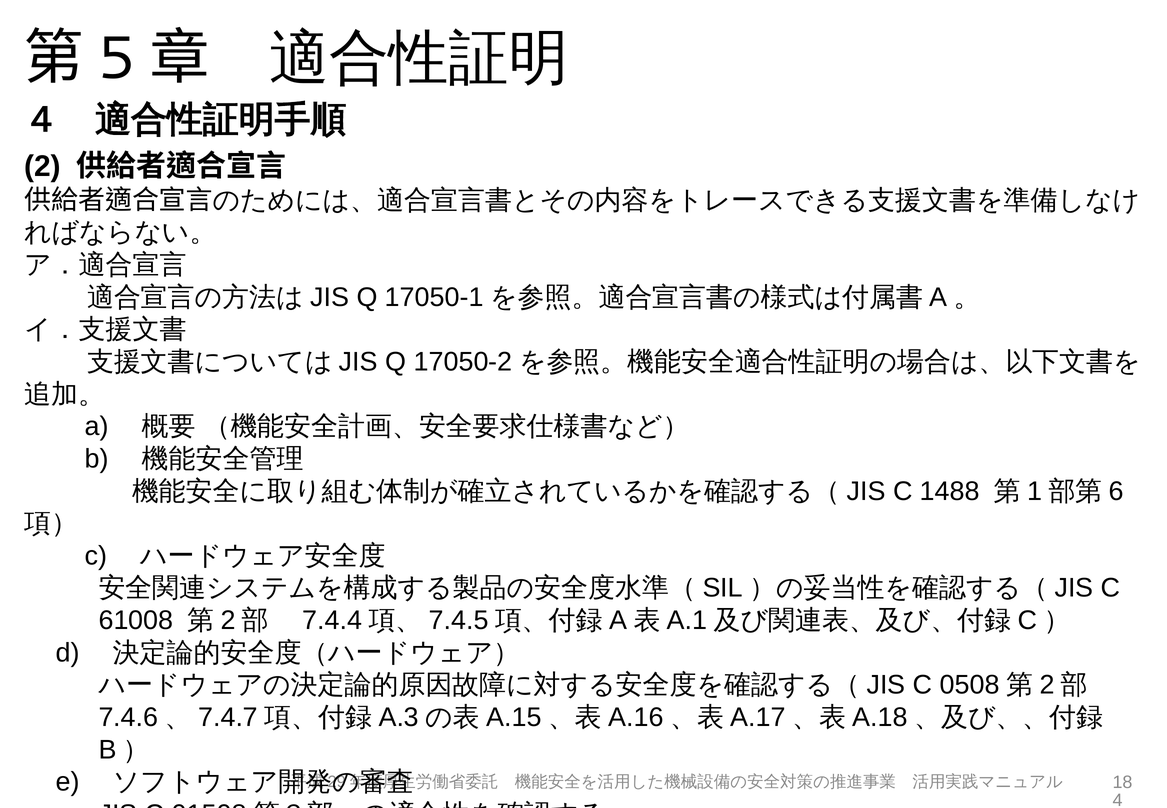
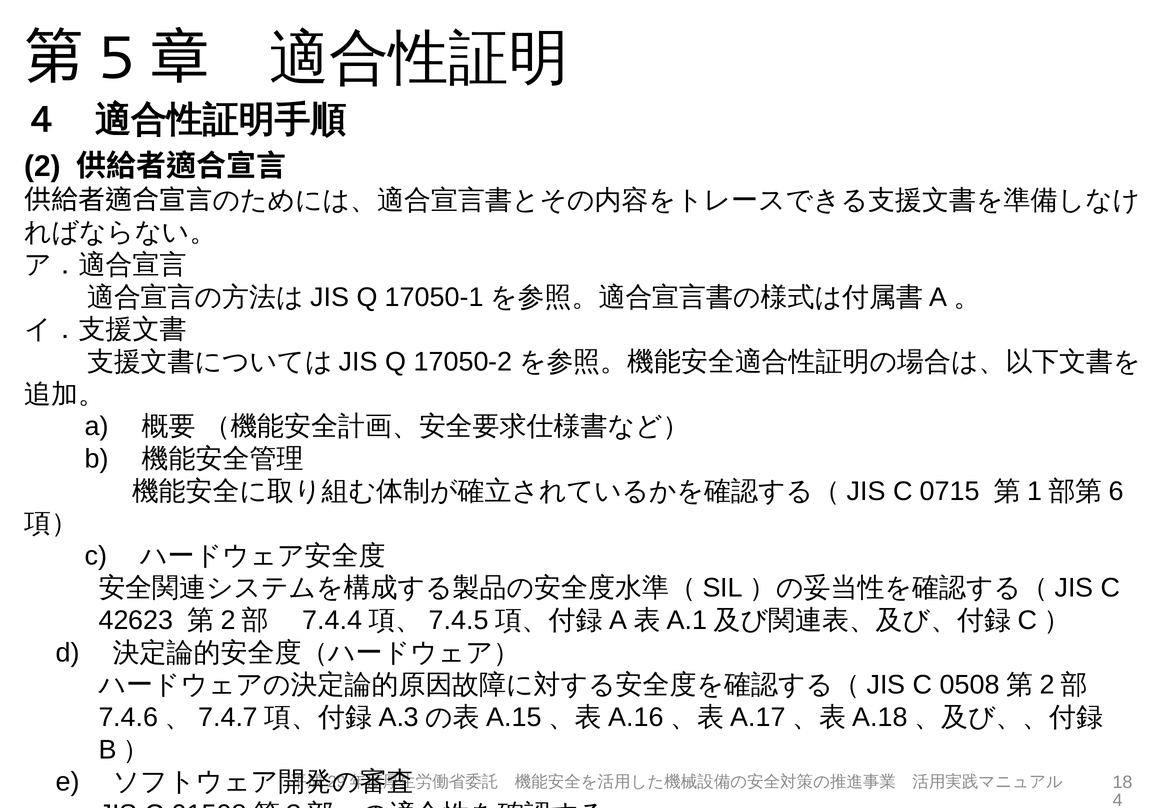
1488: 1488 -> 0715
61008: 61008 -> 42623
